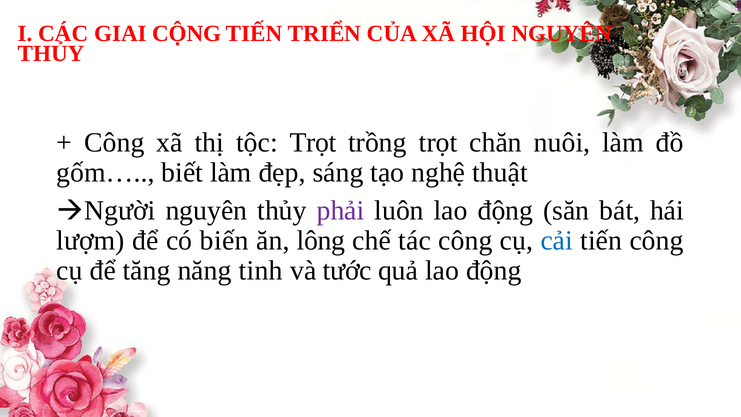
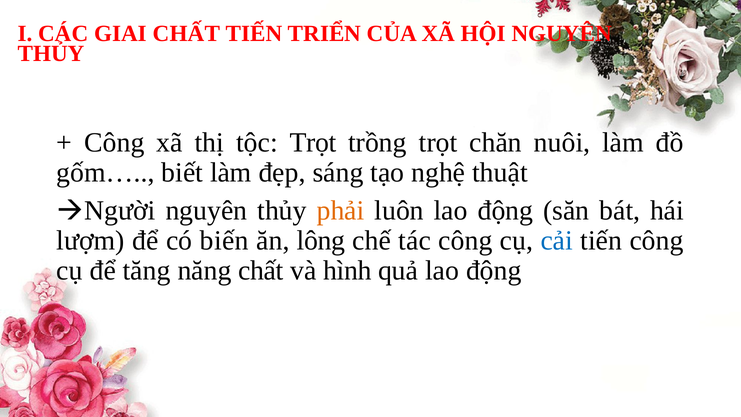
GIAI CỘNG: CỘNG -> CHẤT
phải colour: purple -> orange
năng tinh: tinh -> chất
tước: tước -> hình
